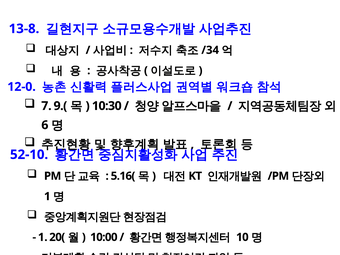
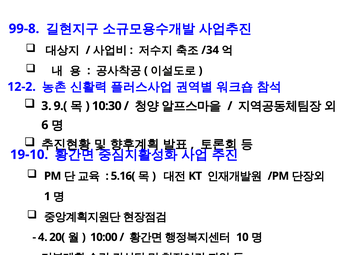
13-8: 13-8 -> 99-8
12-0: 12-0 -> 12-2
7: 7 -> 3
52-10: 52-10 -> 19-10
1 at (43, 237): 1 -> 4
